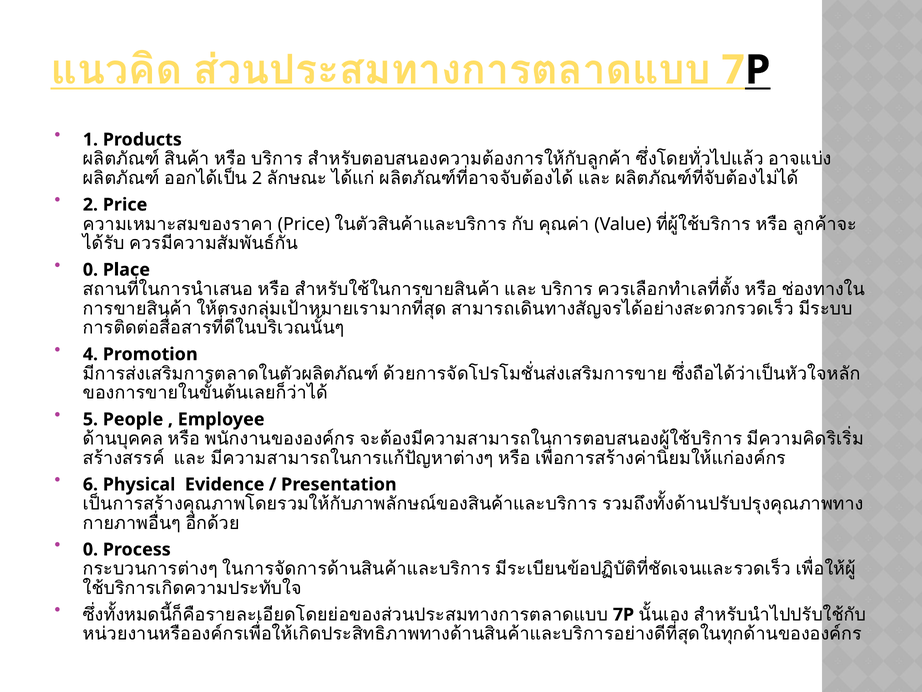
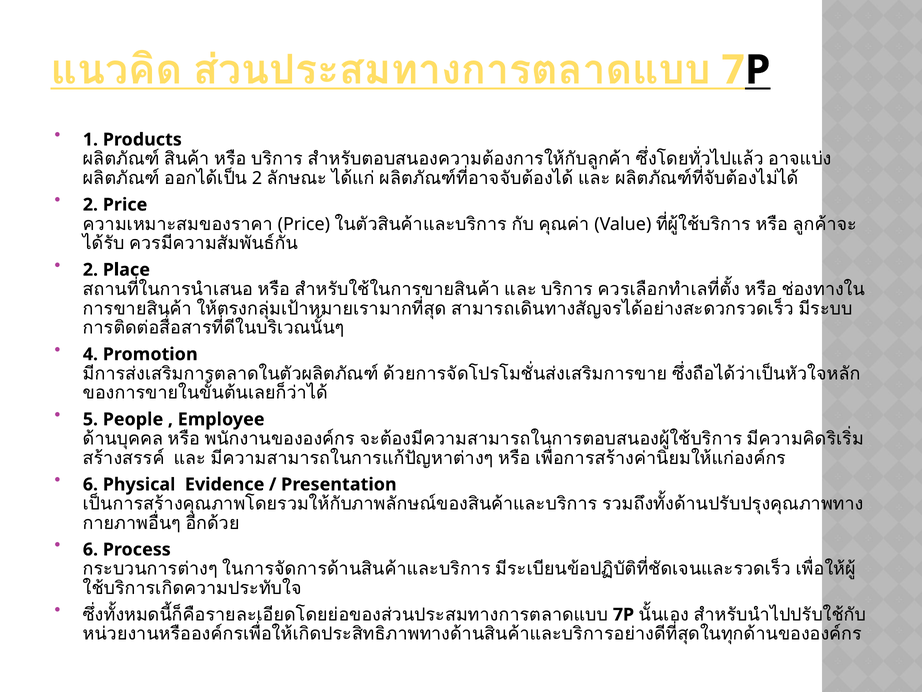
0 at (90, 270): 0 -> 2
0 at (90, 549): 0 -> 6
